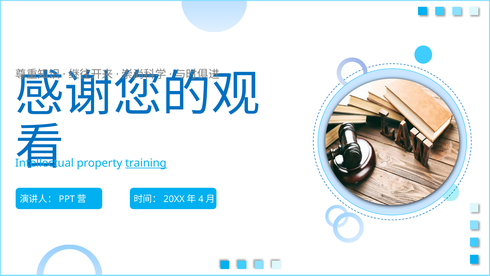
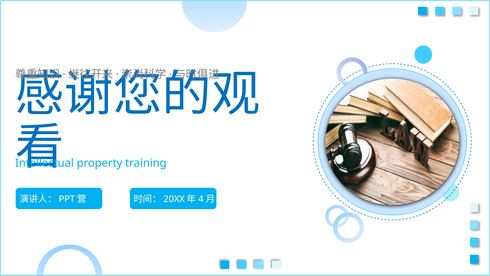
training underline: present -> none
